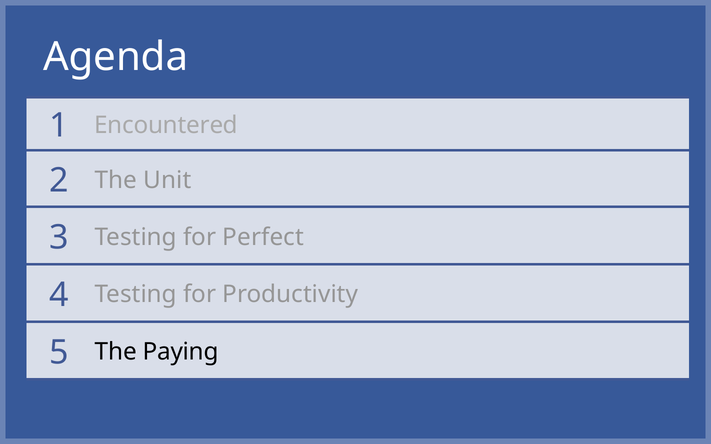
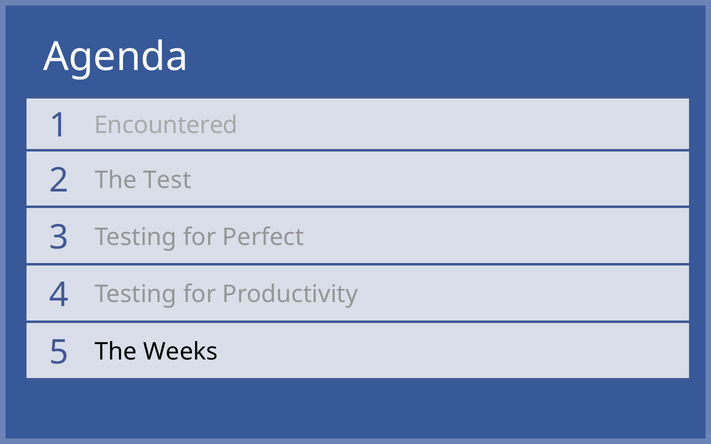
Unit: Unit -> Test
Paying: Paying -> Weeks
